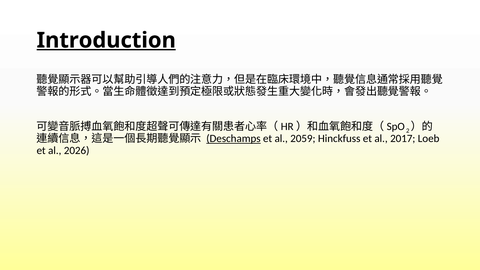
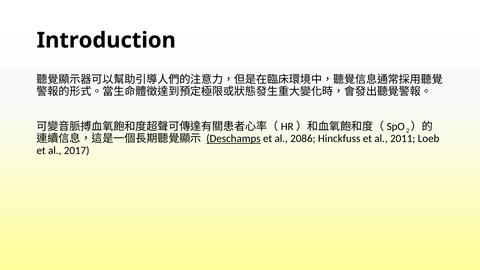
Introduction underline: present -> none
2059: 2059 -> 2086
2017: 2017 -> 2011
2026: 2026 -> 2017
